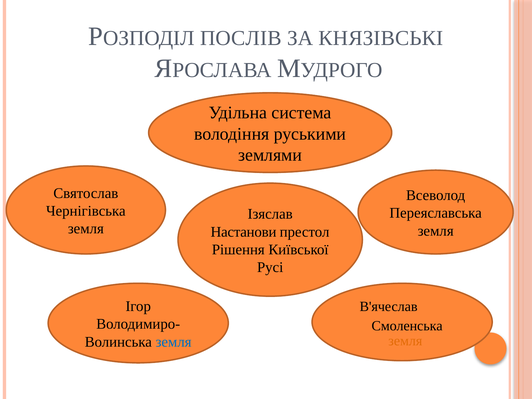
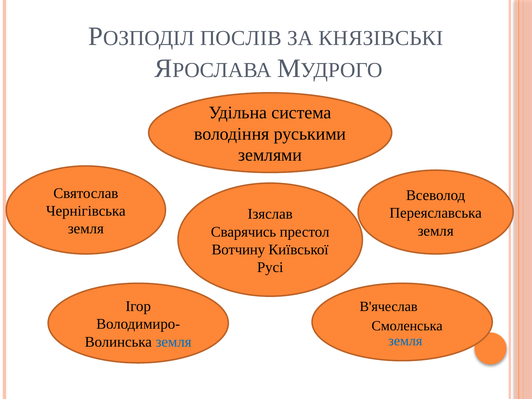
Настанови: Настанови -> Сварячись
Рішення: Рішення -> Вотчину
земля at (405, 341) colour: orange -> blue
